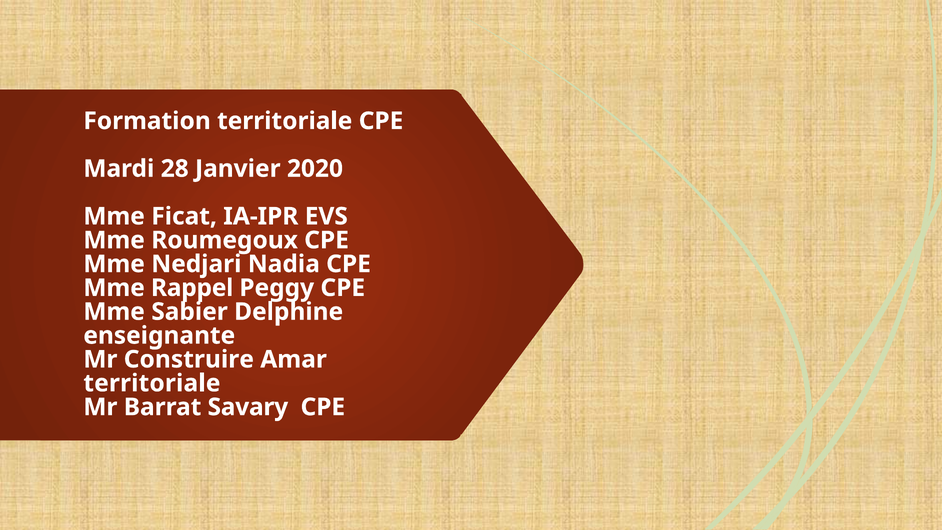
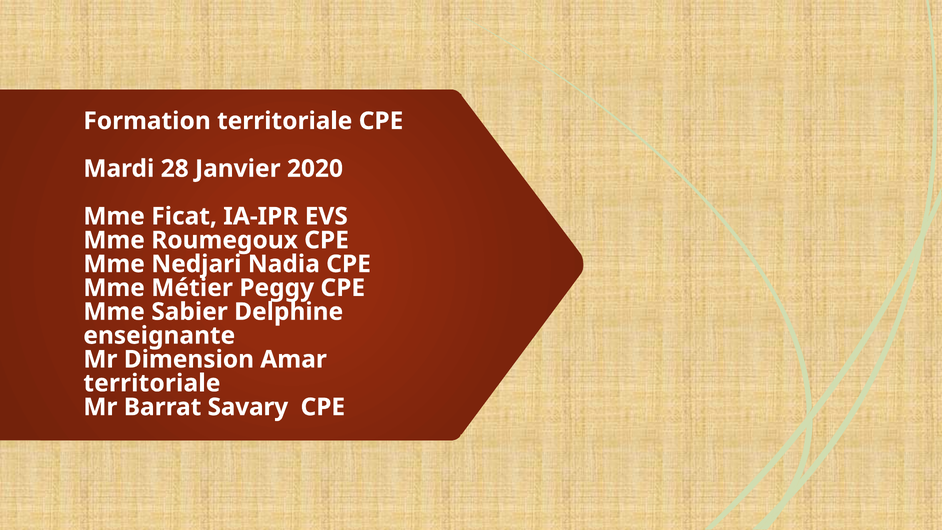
Rappel: Rappel -> Métier
Construire: Construire -> Dimension
